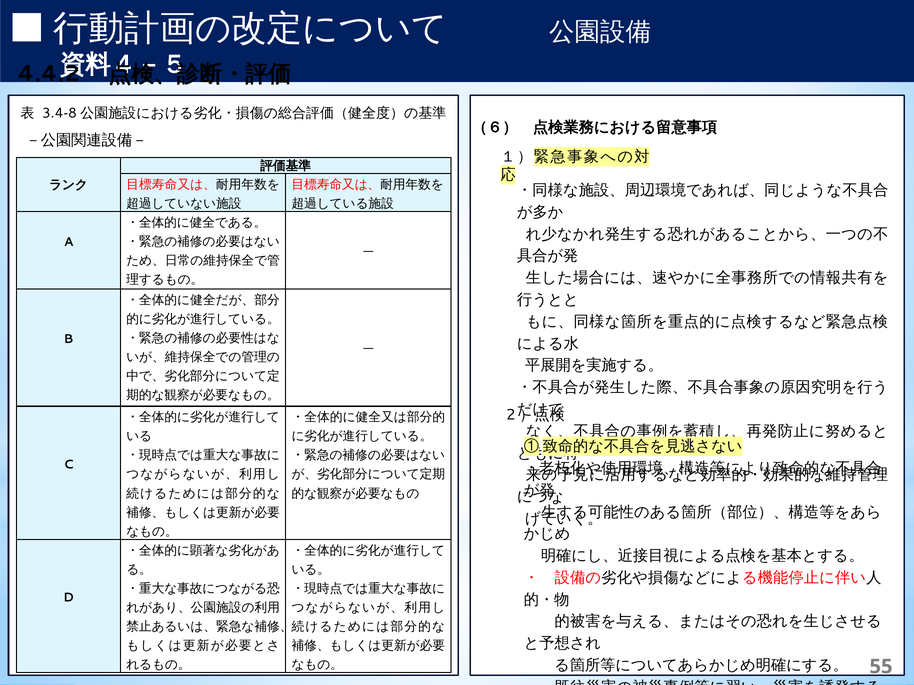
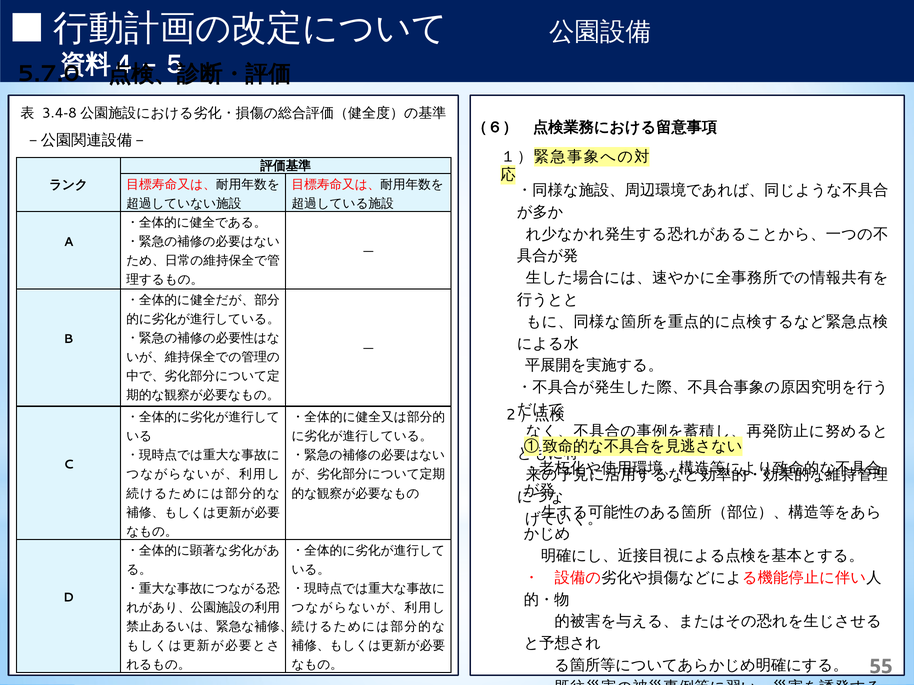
4.4.2: 4.4.2 -> 5.7.0
